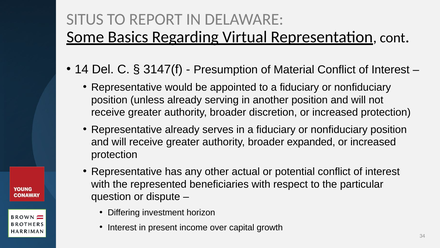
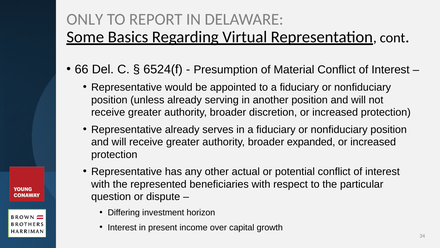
SITUS: SITUS -> ONLY
14: 14 -> 66
3147(f: 3147(f -> 6524(f
